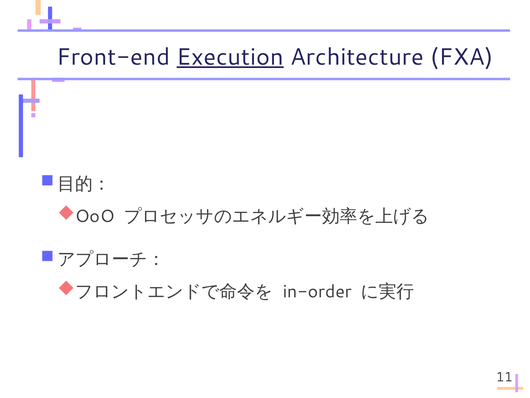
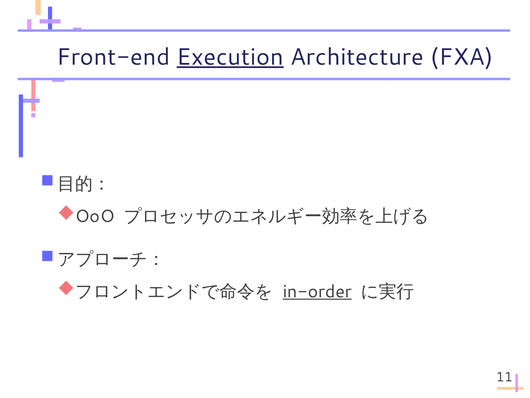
in-order underline: none -> present
